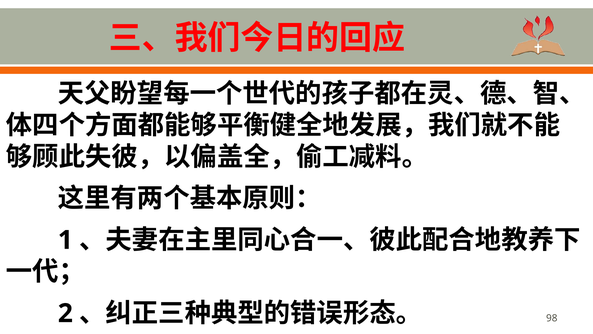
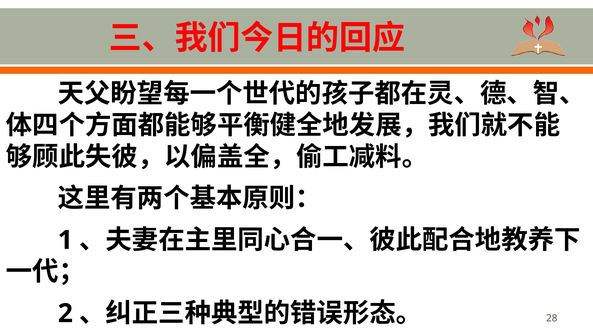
98: 98 -> 28
